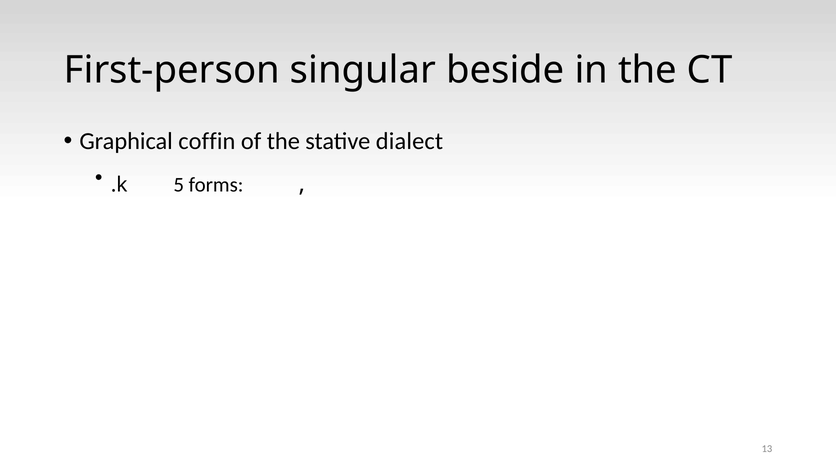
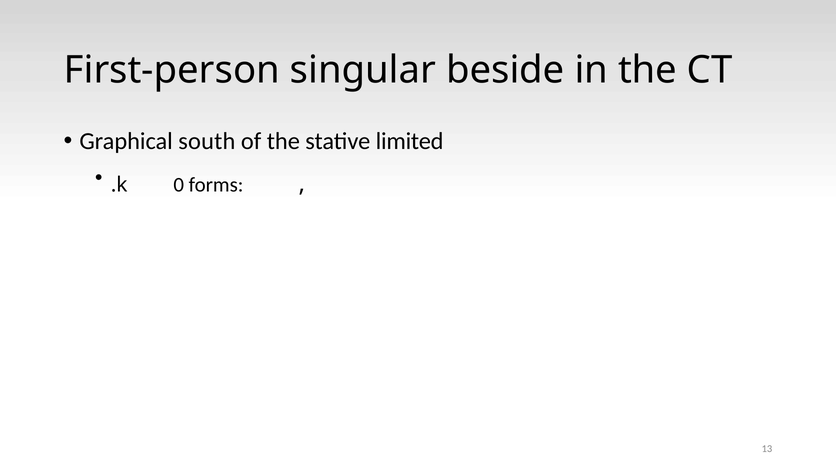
coffin: coffin -> south
dialect: dialect -> limited
5: 5 -> 0
